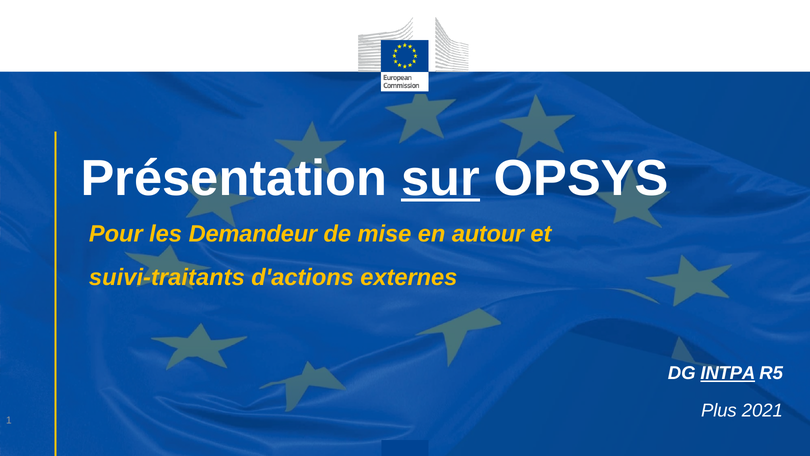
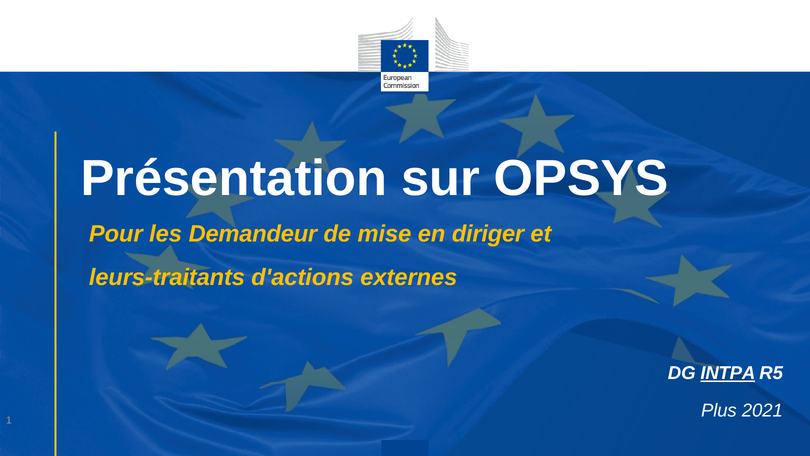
sur underline: present -> none
autour: autour -> diriger
suivi-traitants: suivi-traitants -> leurs-traitants
